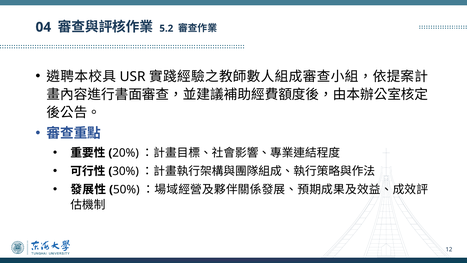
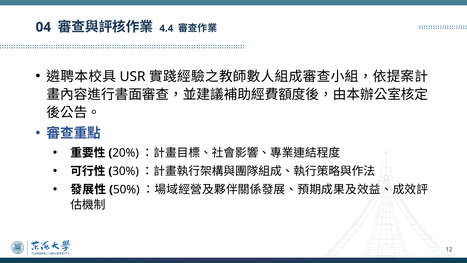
5.2: 5.2 -> 4.4
